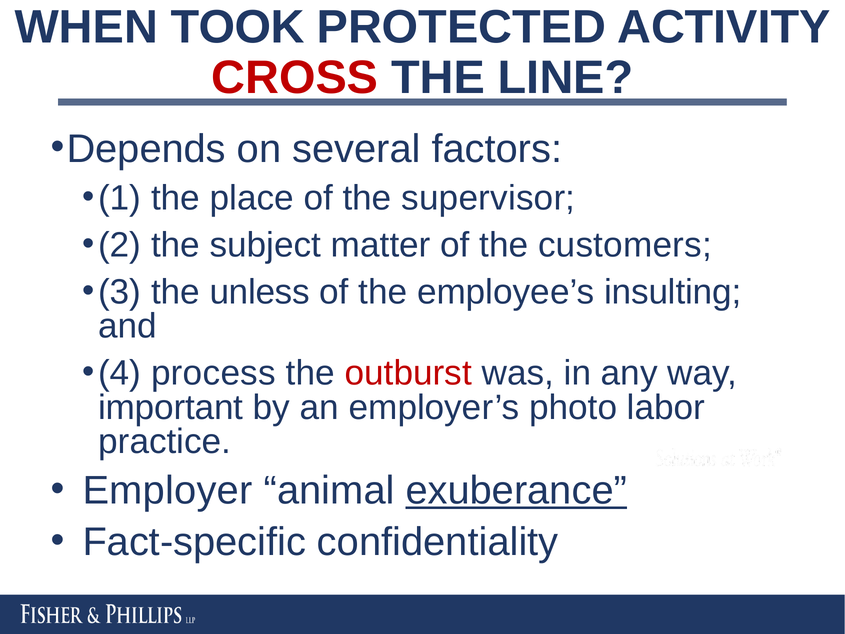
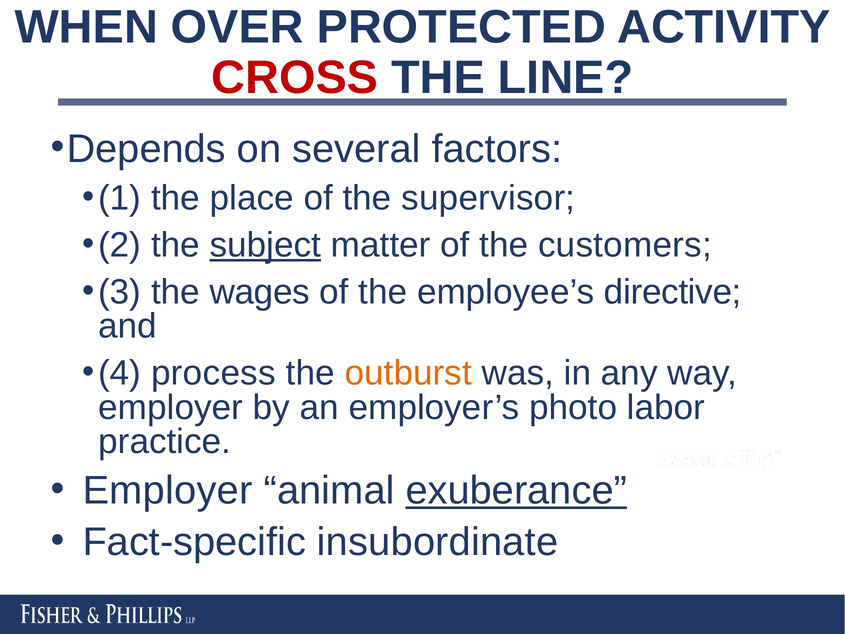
TOOK: TOOK -> OVER
subject underline: none -> present
unless: unless -> wages
insulting: insulting -> directive
outburst colour: red -> orange
important at (171, 407): important -> employer
confidentiality: confidentiality -> insubordinate
